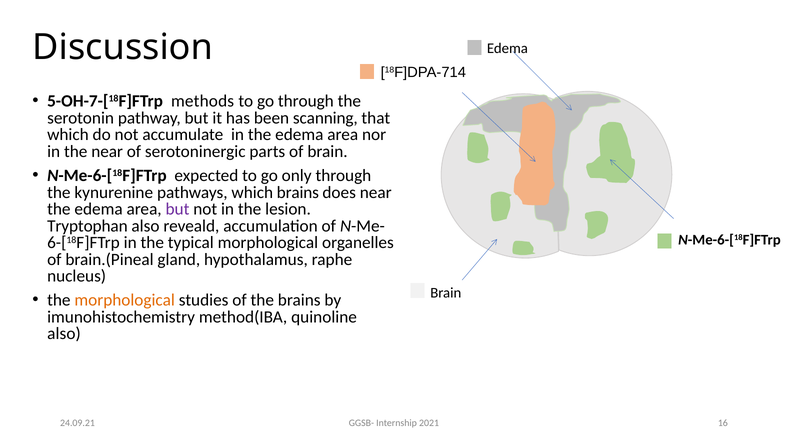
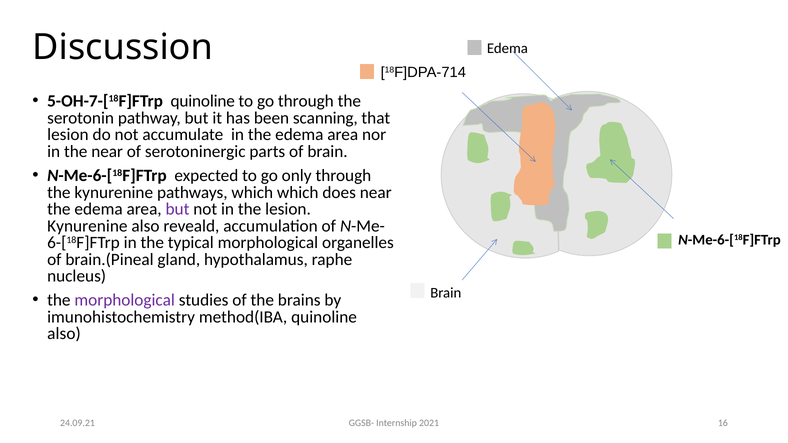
5-OH-7-[18F]FTrp methods: methods -> quinoline
which at (68, 135): which -> lesion
which brains: brains -> which
Tryptophan at (87, 226): Tryptophan -> Kynurenine
morphological at (125, 300) colour: orange -> purple
